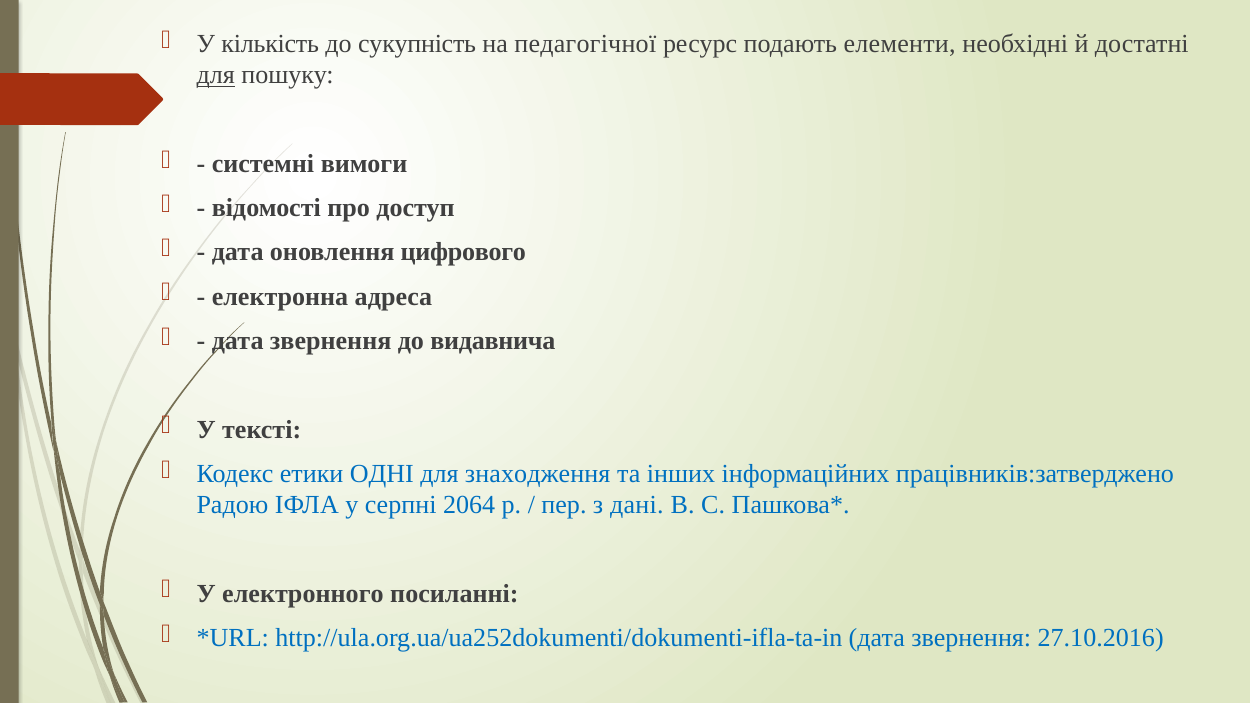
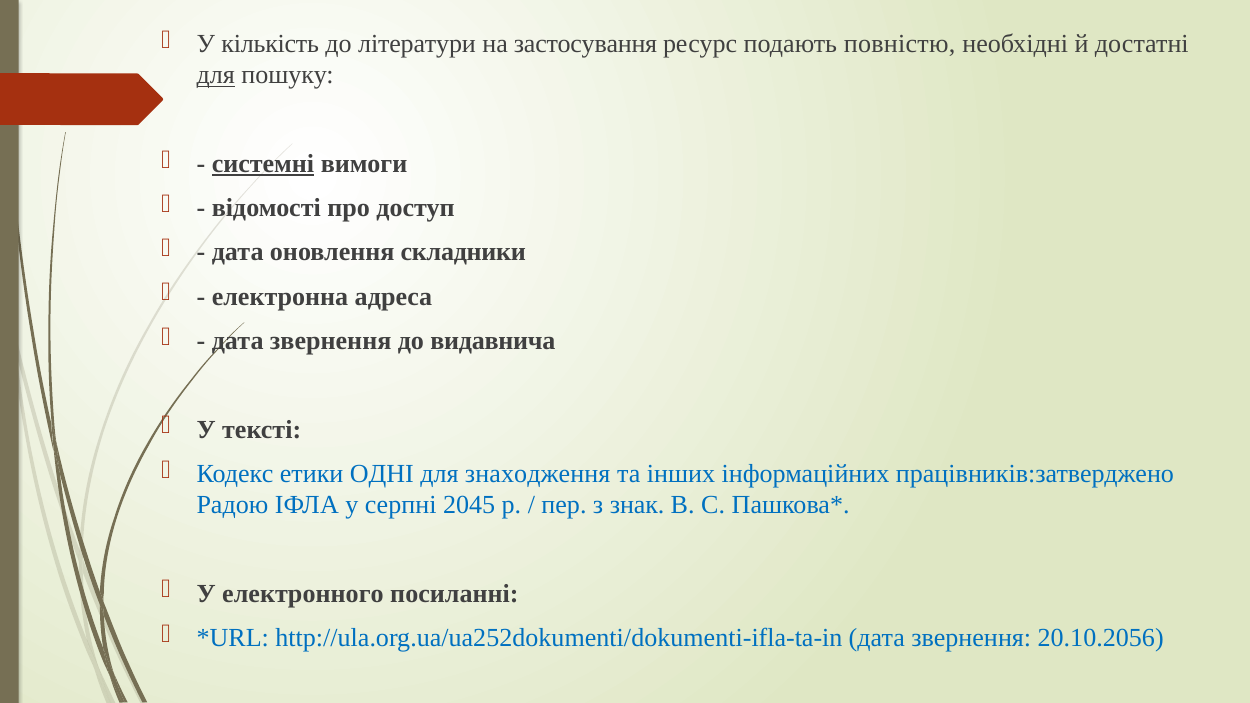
сукупність: сукупність -> літератури
педагогічної: педагогічної -> застосування
елементи: елементи -> повністю
системні underline: none -> present
цифрового: цифрового -> складники
2064: 2064 -> 2045
дані: дані -> знак
27.10.2016: 27.10.2016 -> 20.10.2056
